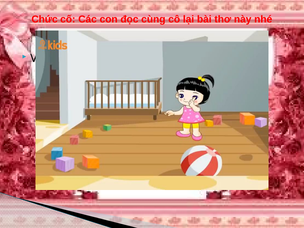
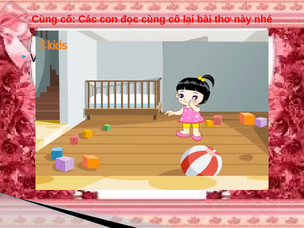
Chức at (45, 19): Chức -> Cùng
